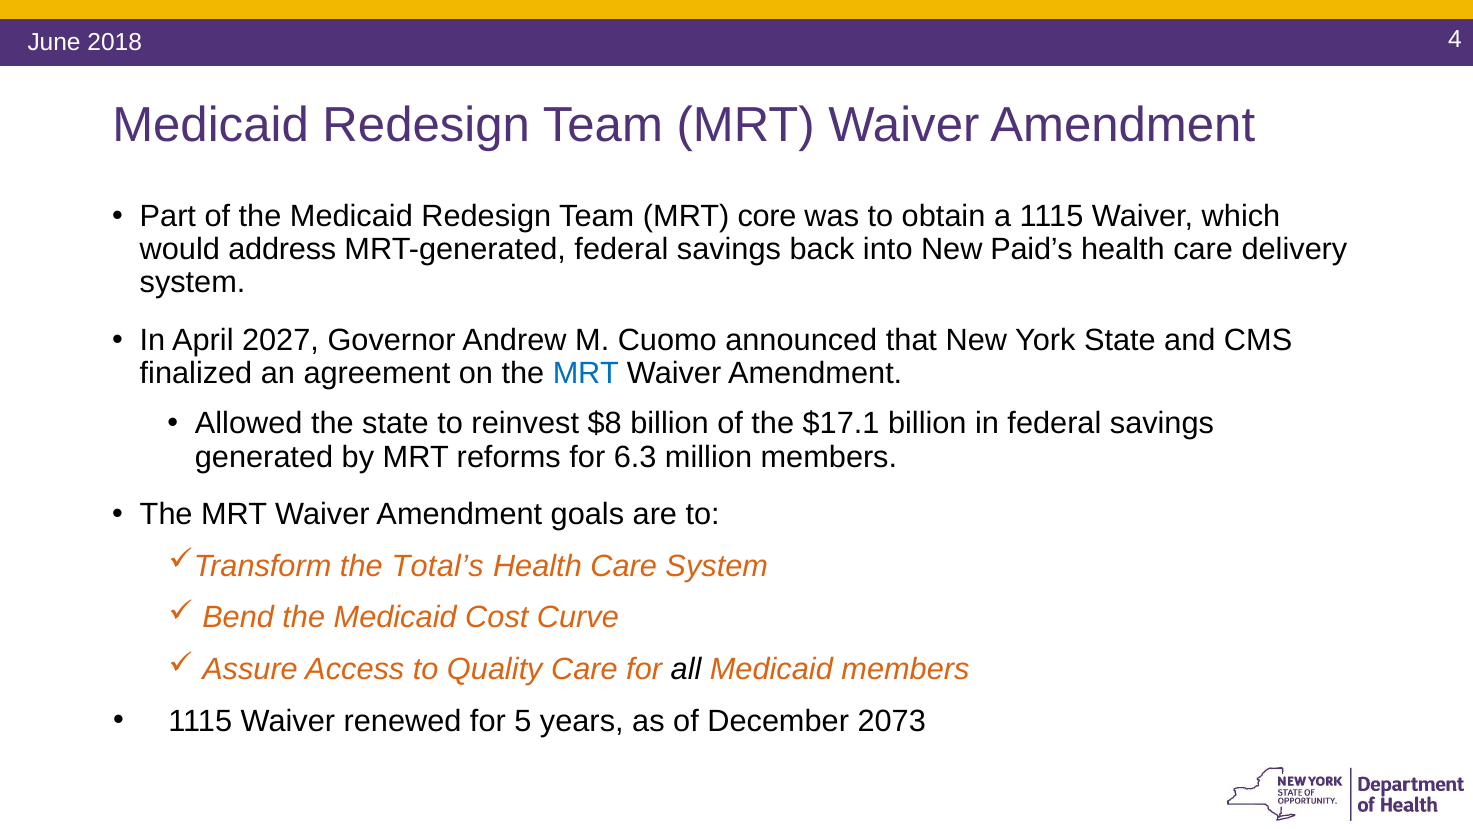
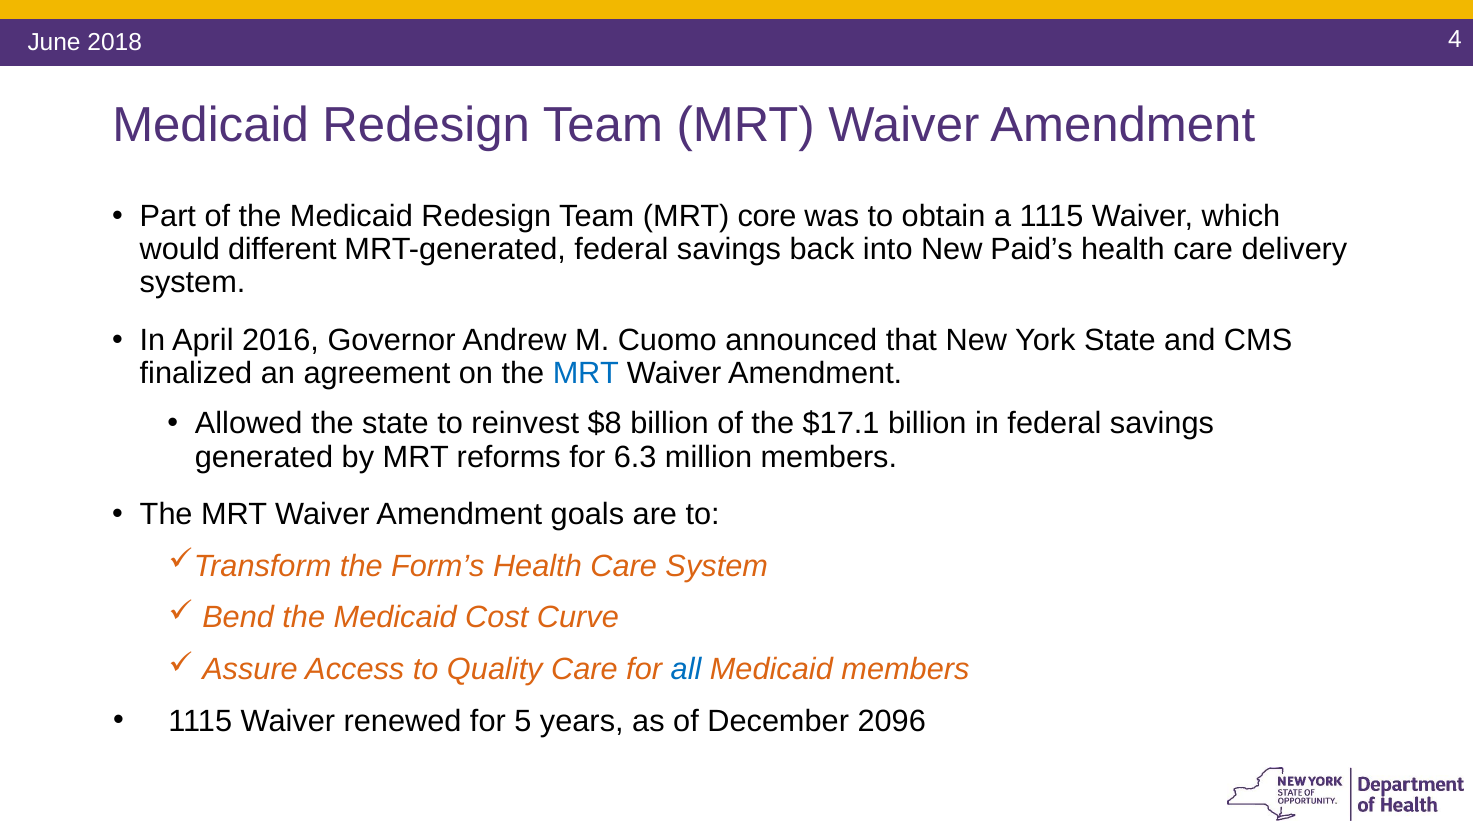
address: address -> different
2027: 2027 -> 2016
Total’s: Total’s -> Form’s
all colour: black -> blue
2073: 2073 -> 2096
